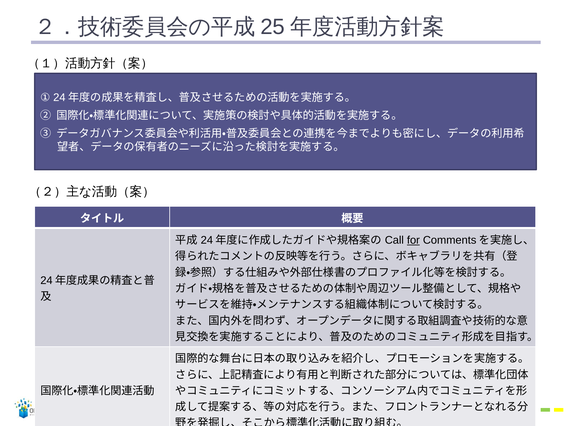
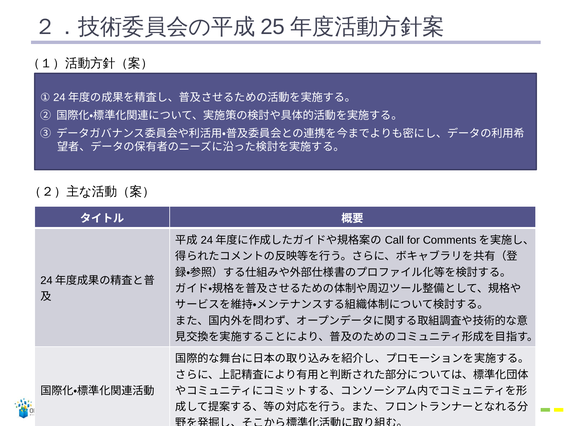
for underline: present -> none
